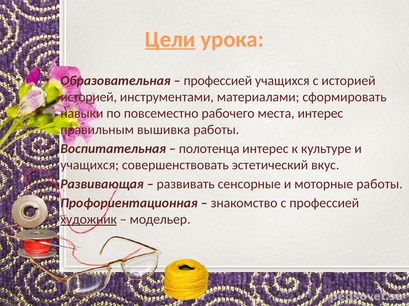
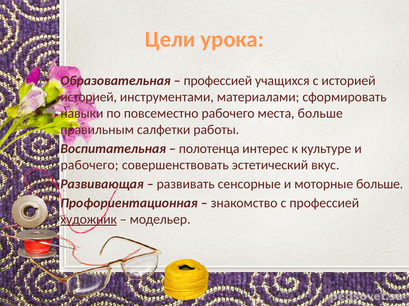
Цели underline: present -> none
места интерес: интерес -> больше
вышивка: вышивка -> салфетки
учащихся at (90, 165): учащихся -> рабочего
моторные работы: работы -> больше
